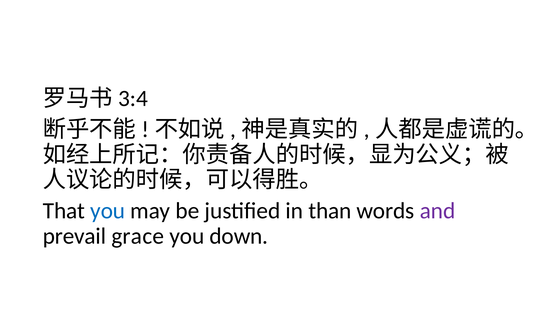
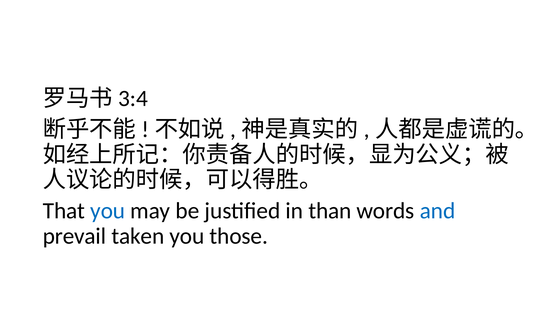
and colour: purple -> blue
grace: grace -> taken
down: down -> those
